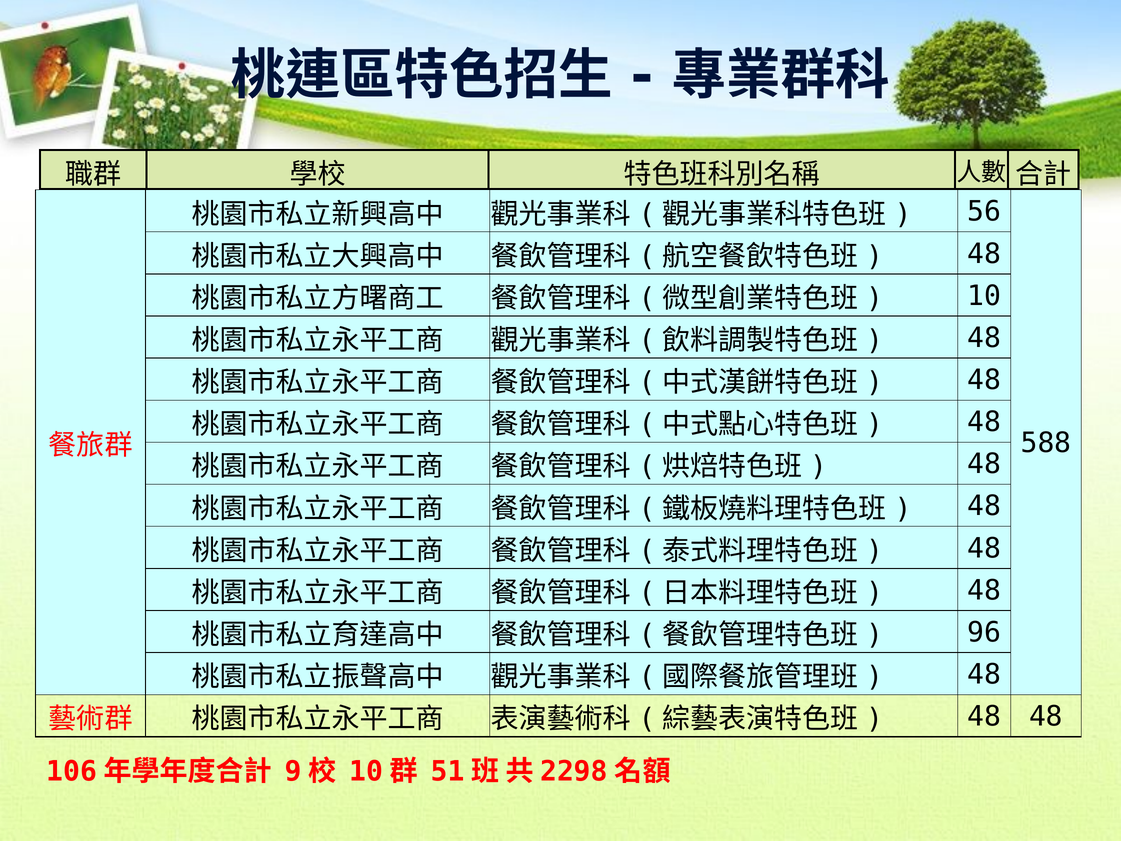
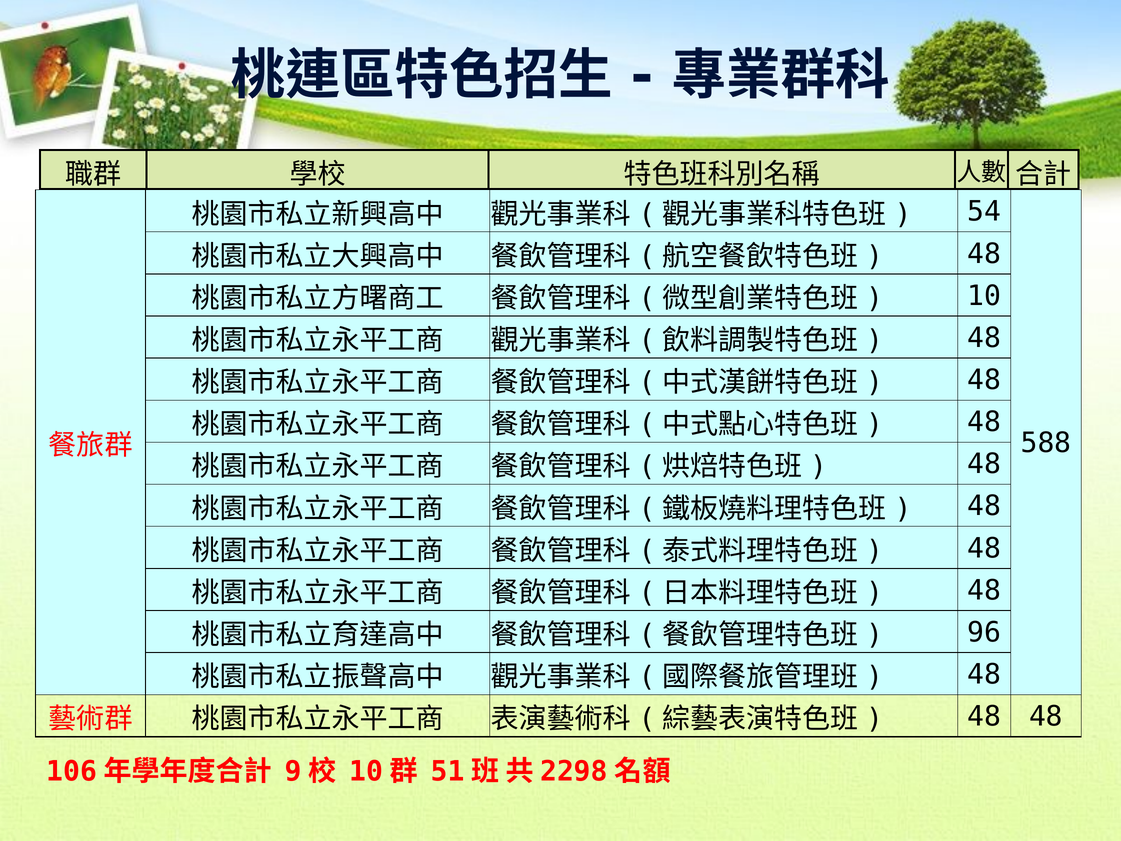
56: 56 -> 54
